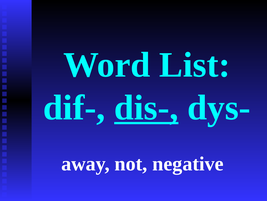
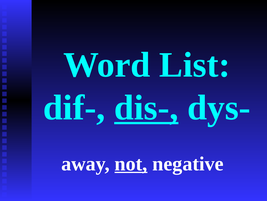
not underline: none -> present
